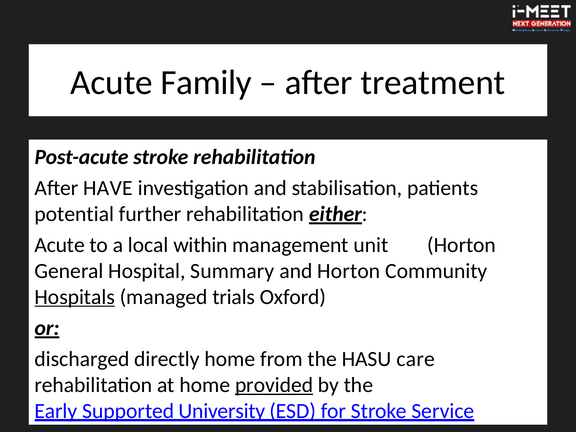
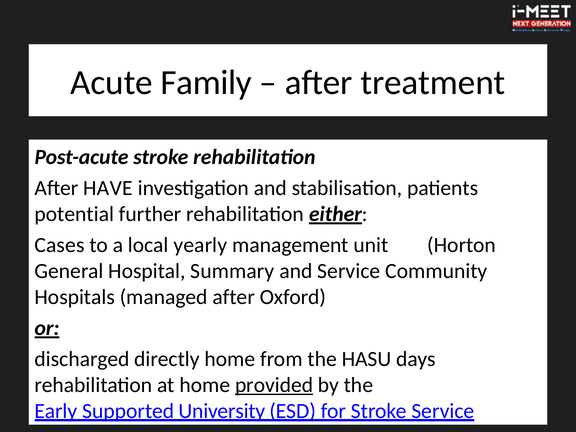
Acute at (60, 245): Acute -> Cases
within: within -> yearly
and Horton: Horton -> Service
Hospitals underline: present -> none
managed trials: trials -> after
care: care -> days
